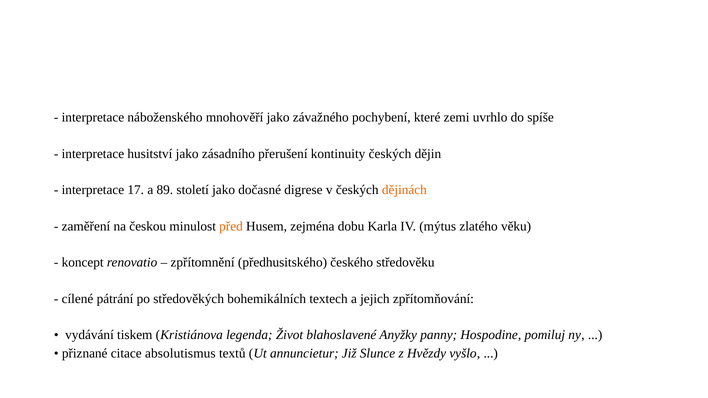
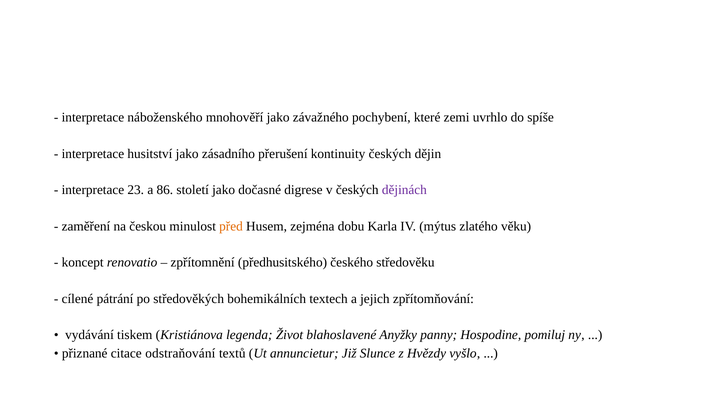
17: 17 -> 23
89: 89 -> 86
dějinách colour: orange -> purple
absolutismus: absolutismus -> odstraňování
